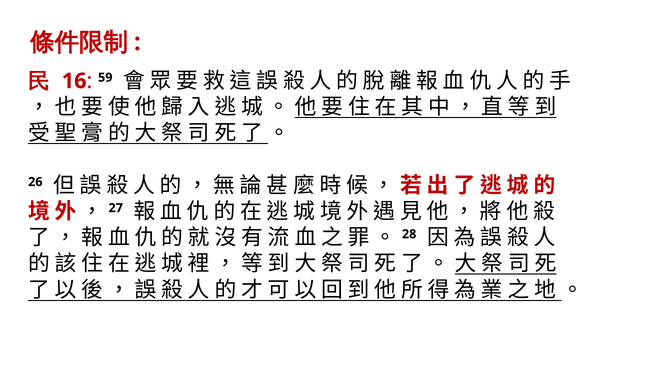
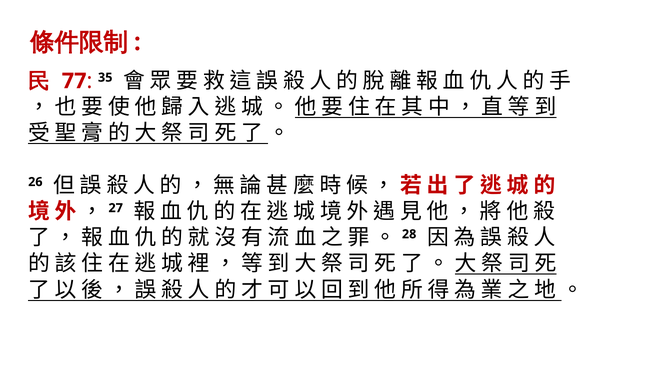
16: 16 -> 77
59: 59 -> 35
